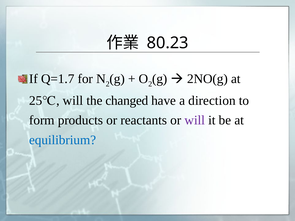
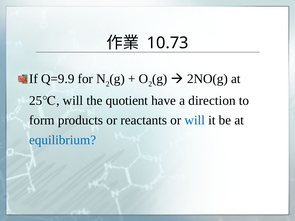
80.23: 80.23 -> 10.73
Q=1.7: Q=1.7 -> Q=9.9
changed: changed -> quotient
will at (195, 120) colour: purple -> blue
